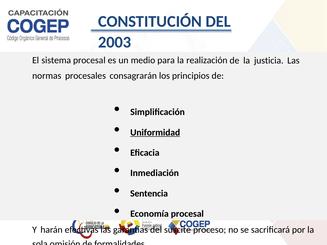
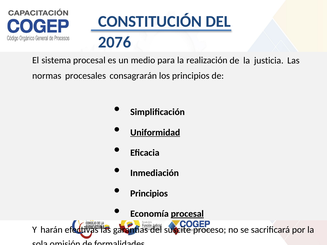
2003: 2003 -> 2076
Sentencia at (149, 194): Sentencia -> Principios
procesal at (187, 214) underline: none -> present
